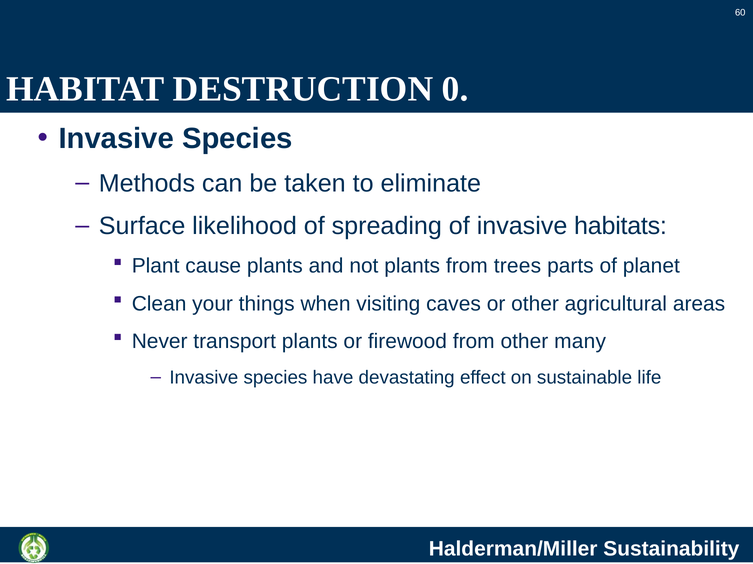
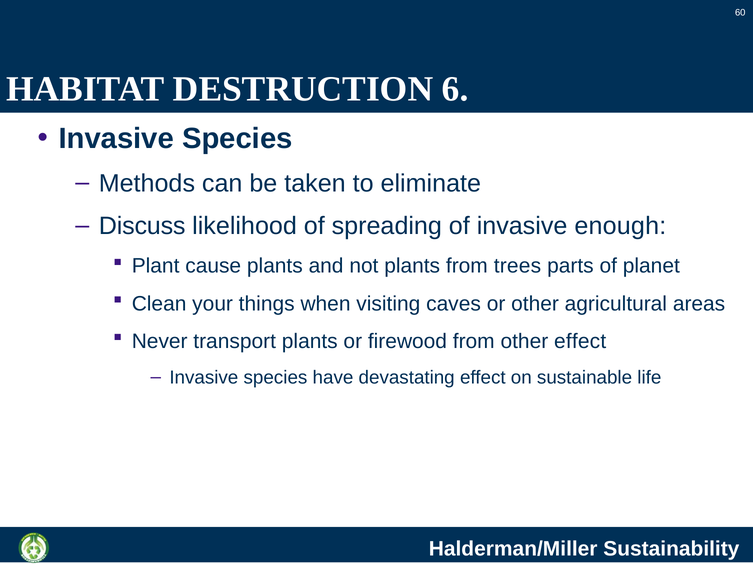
0: 0 -> 6
Surface: Surface -> Discuss
habitats: habitats -> enough
other many: many -> effect
